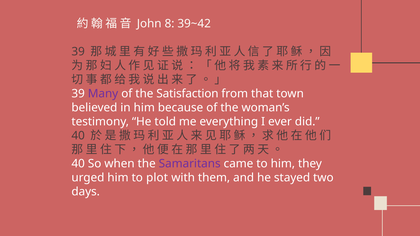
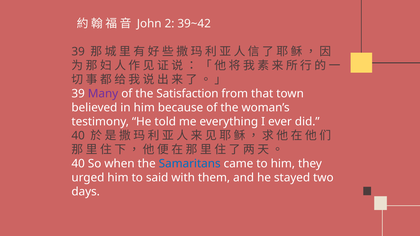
8: 8 -> 2
Samaritans colour: purple -> blue
plot: plot -> said
